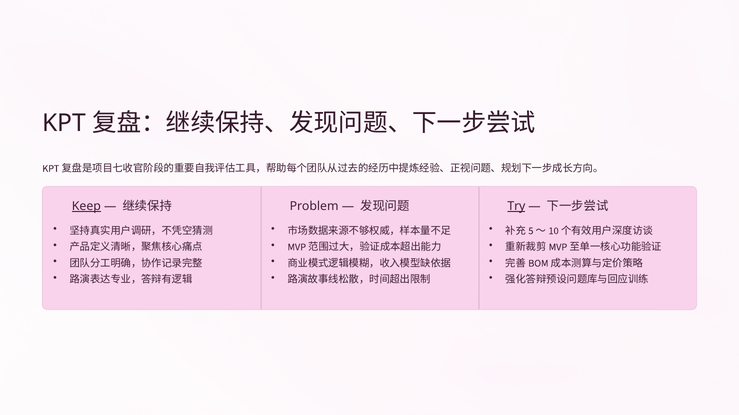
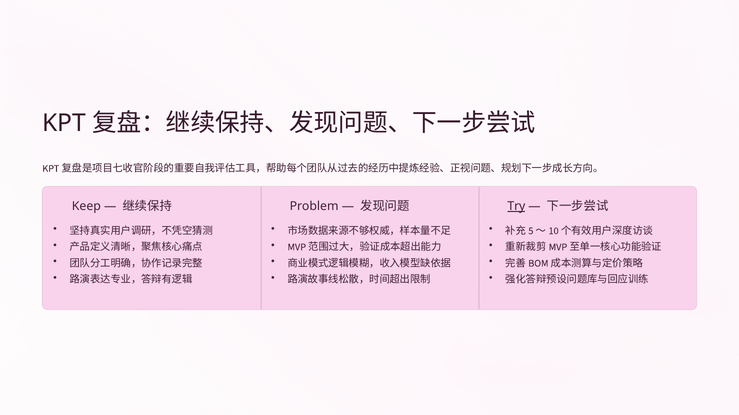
Keep underline: present -> none
